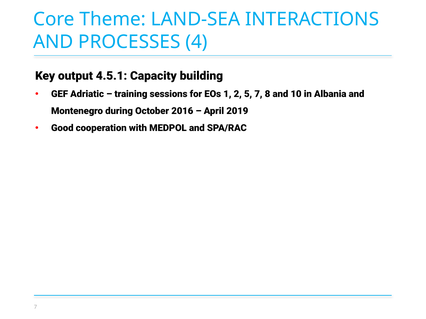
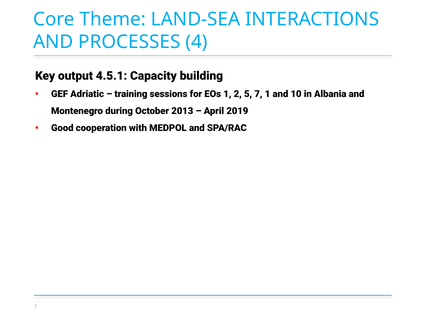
7 8: 8 -> 1
2016: 2016 -> 2013
